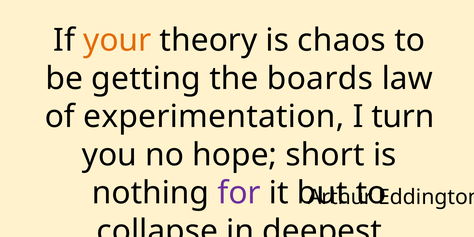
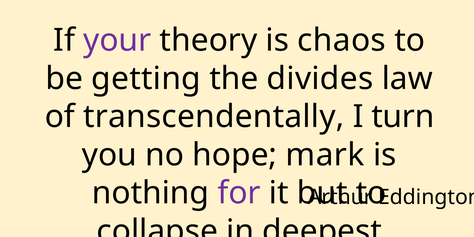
your colour: orange -> purple
boards: boards -> divides
experimentation: experimentation -> transcendentally
short: short -> mark
